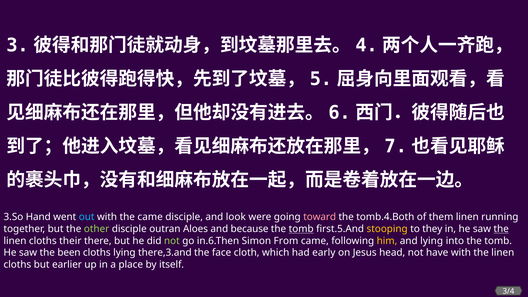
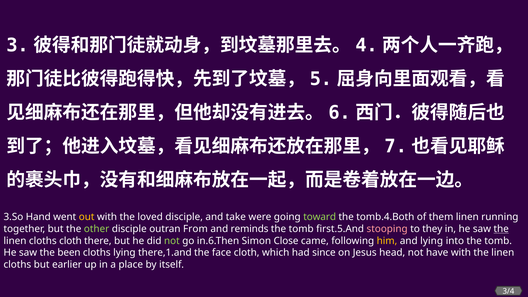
out colour: light blue -> yellow
the came: came -> loved
look: look -> take
toward colour: pink -> light green
Aloes: Aloes -> From
because: because -> reminds
tomb at (301, 229) underline: present -> none
stooping colour: yellow -> pink
cloths their: their -> cloth
From: From -> Close
there,3.and: there,3.and -> there,1.and
early: early -> since
